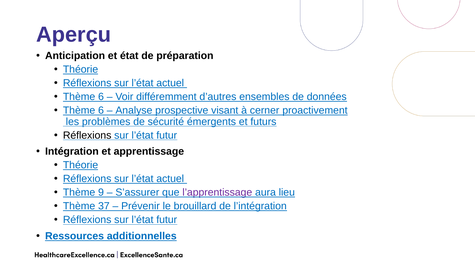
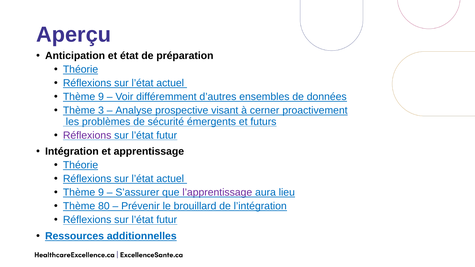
6 at (101, 97): 6 -> 9
6 at (101, 111): 6 -> 3
Réflexions at (87, 135) colour: black -> purple
37: 37 -> 80
